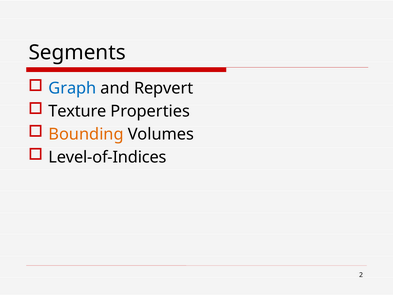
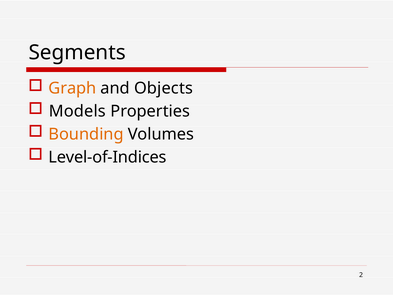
Graph colour: blue -> orange
Repvert: Repvert -> Objects
Texture: Texture -> Models
